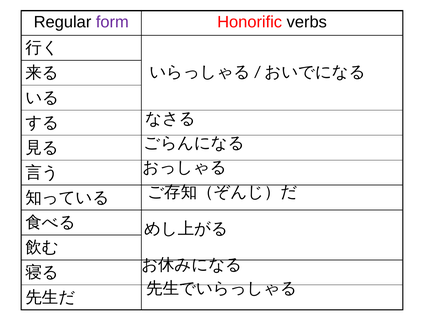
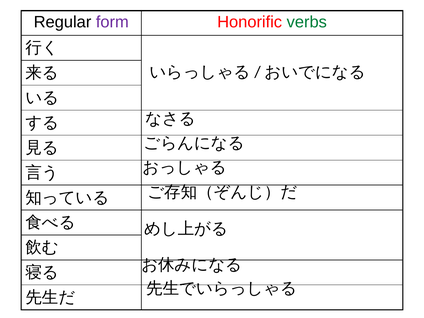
verbs colour: black -> green
